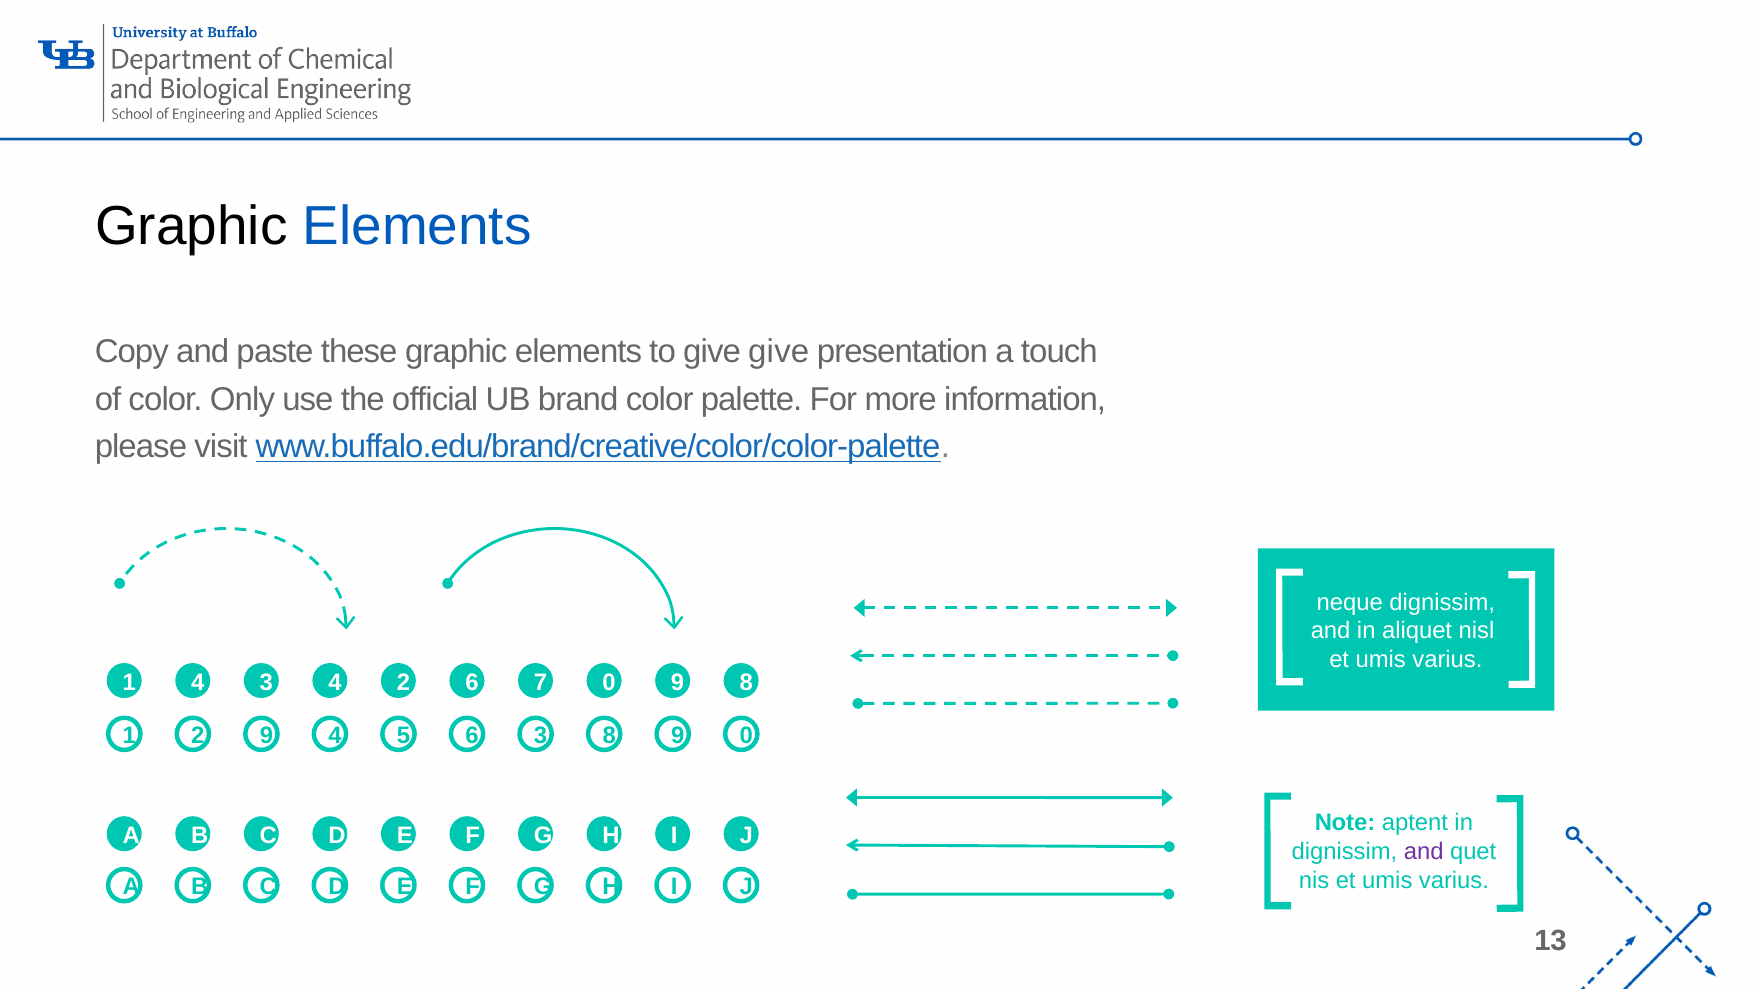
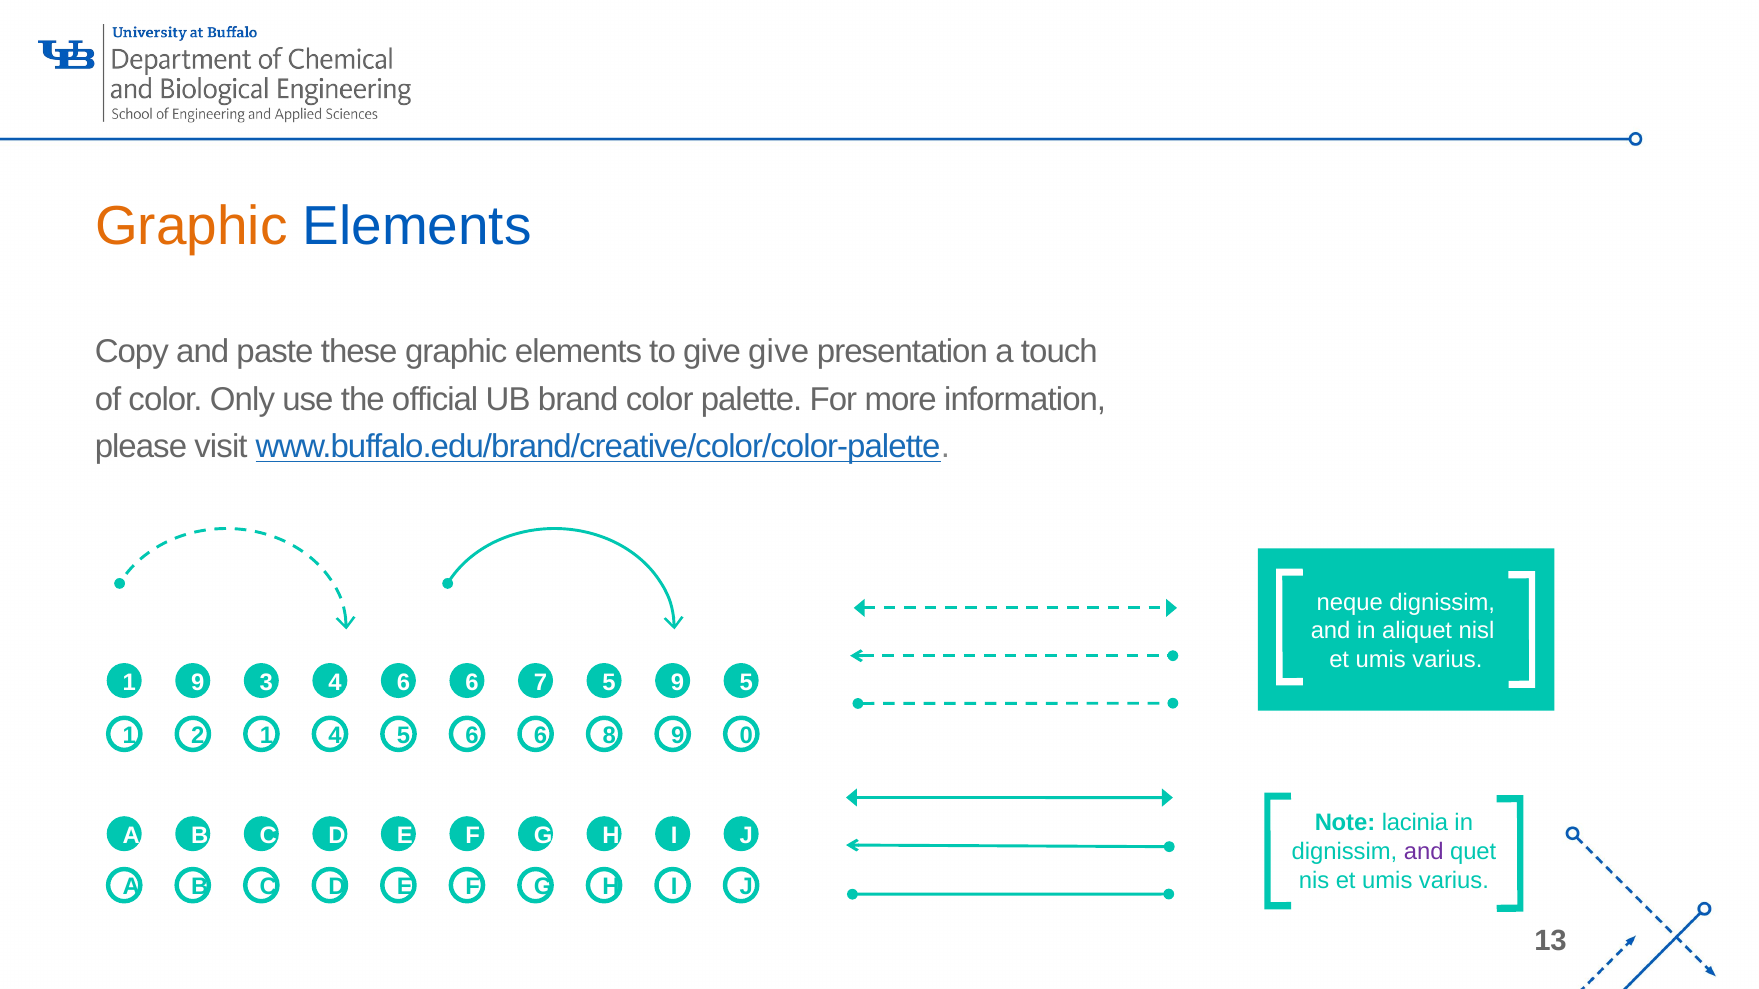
Graphic at (191, 226) colour: black -> orange
1 4: 4 -> 9
4 2: 2 -> 6
7 0: 0 -> 5
9 8: 8 -> 5
2 9: 9 -> 1
5 6 3: 3 -> 6
aptent: aptent -> lacinia
